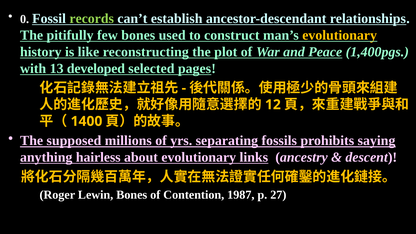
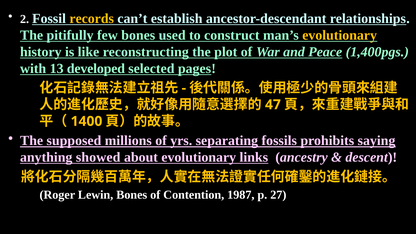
0: 0 -> 2
records colour: light green -> yellow
12: 12 -> 47
hairless: hairless -> showed
